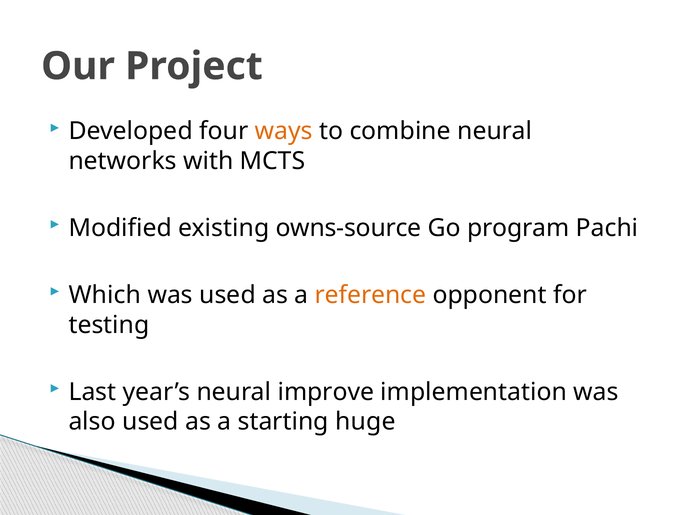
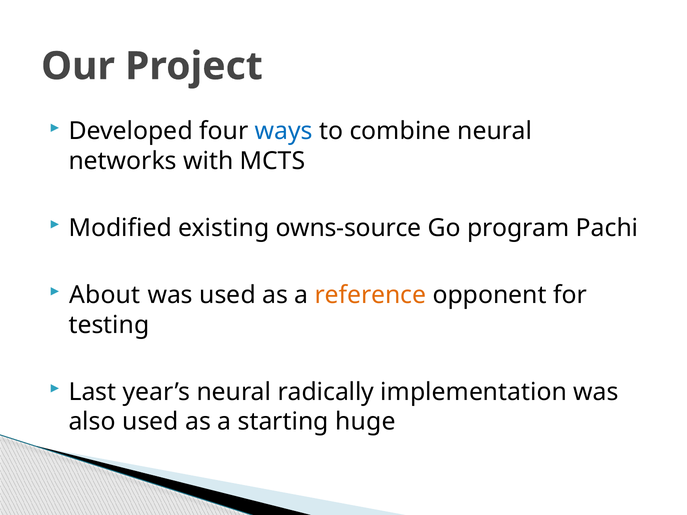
ways colour: orange -> blue
Which: Which -> About
improve: improve -> radically
